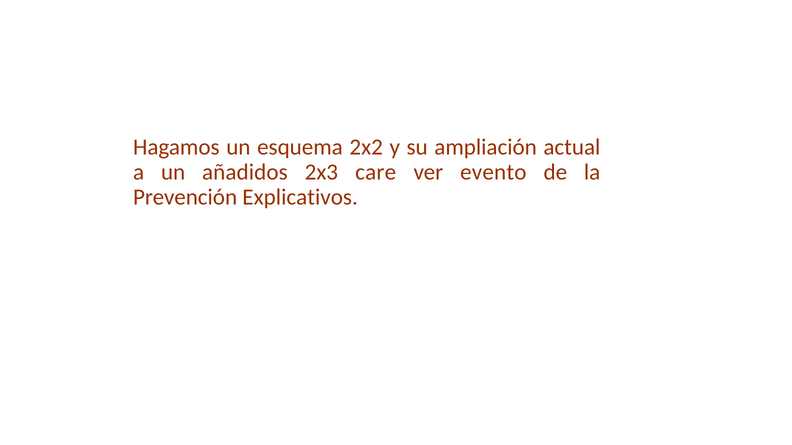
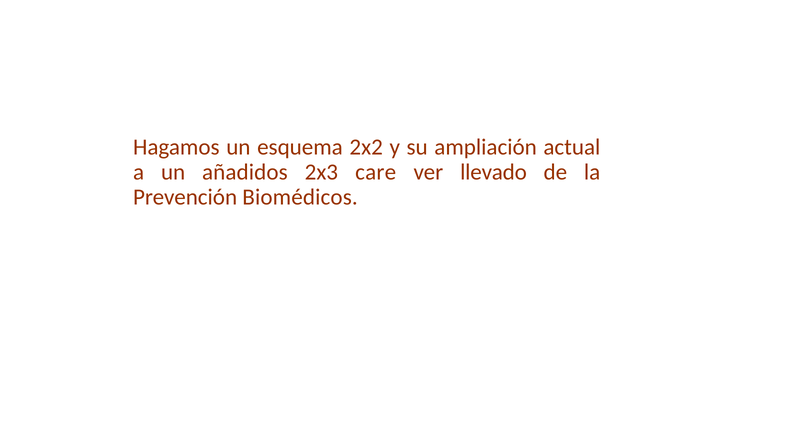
evento: evento -> llevado
Explicativos: Explicativos -> Biomédicos
